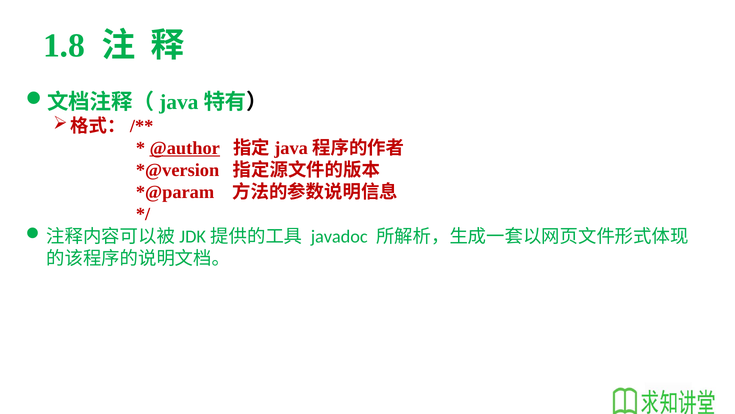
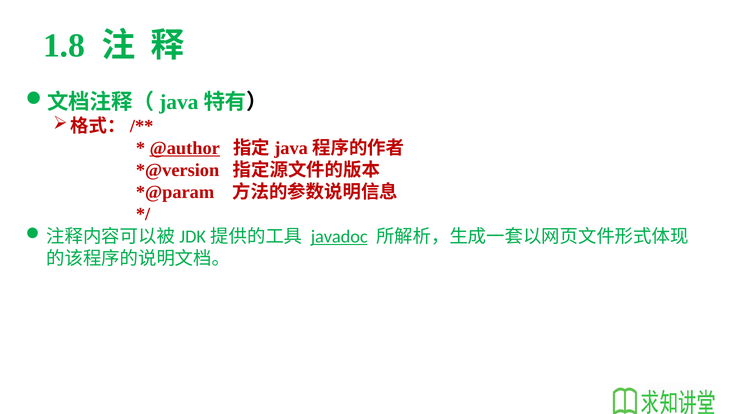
javadoc underline: none -> present
